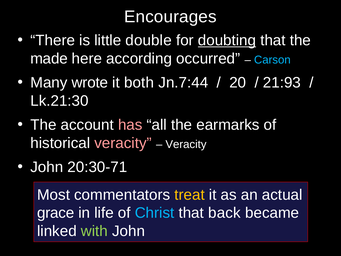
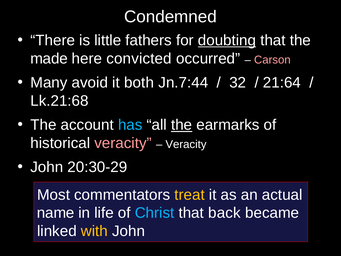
Encourages: Encourages -> Condemned
double: double -> fathers
according: according -> convicted
Carson colour: light blue -> pink
wrote: wrote -> avoid
20: 20 -> 32
21:93: 21:93 -> 21:64
Lk.21:30: Lk.21:30 -> Lk.21:68
has colour: pink -> light blue
the at (182, 125) underline: none -> present
20:30-71: 20:30-71 -> 20:30-29
grace: grace -> name
with colour: light green -> yellow
